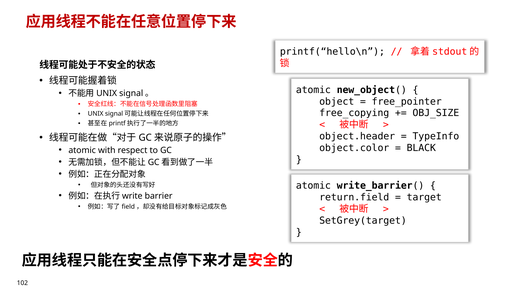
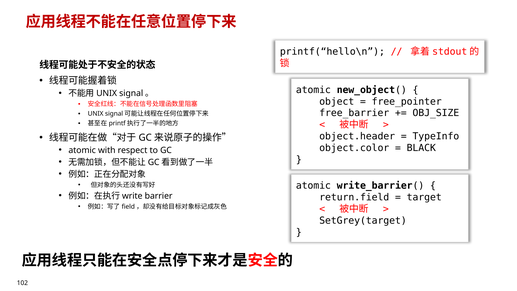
free_copying: free_copying -> free_barrier
